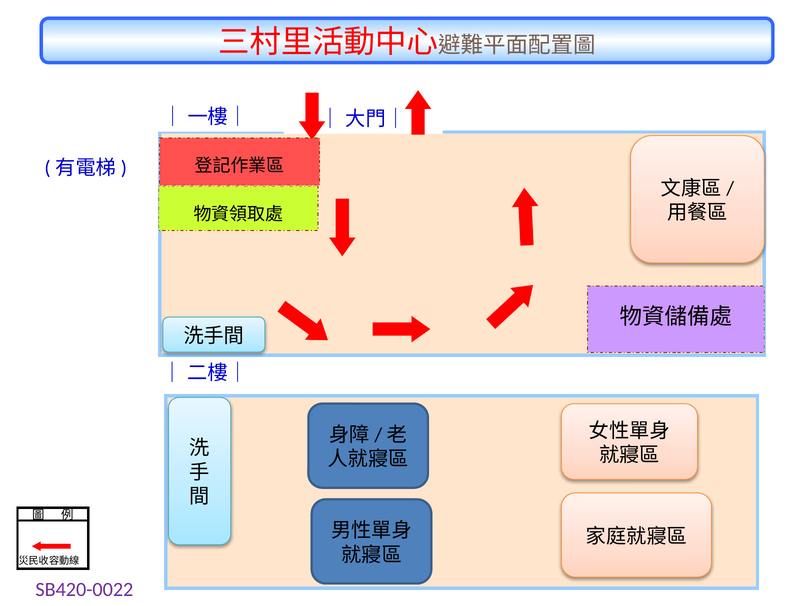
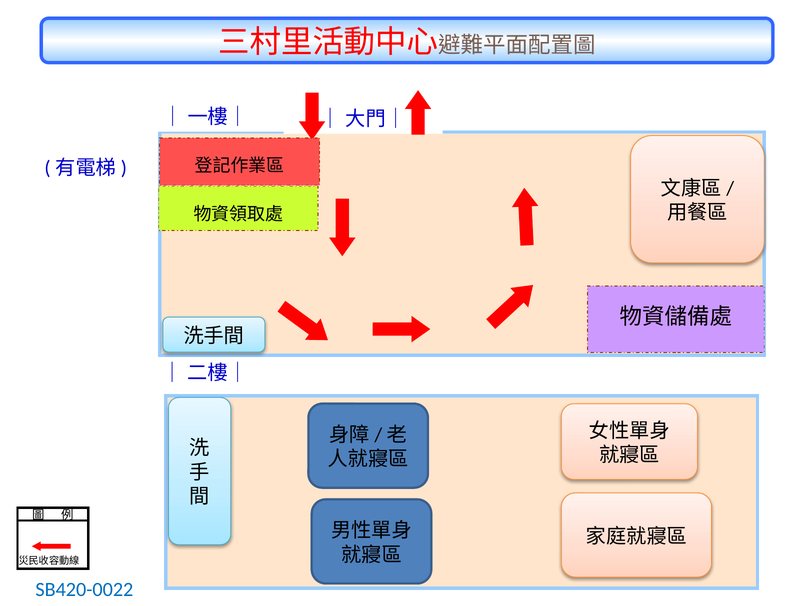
SB420-0022 colour: purple -> blue
